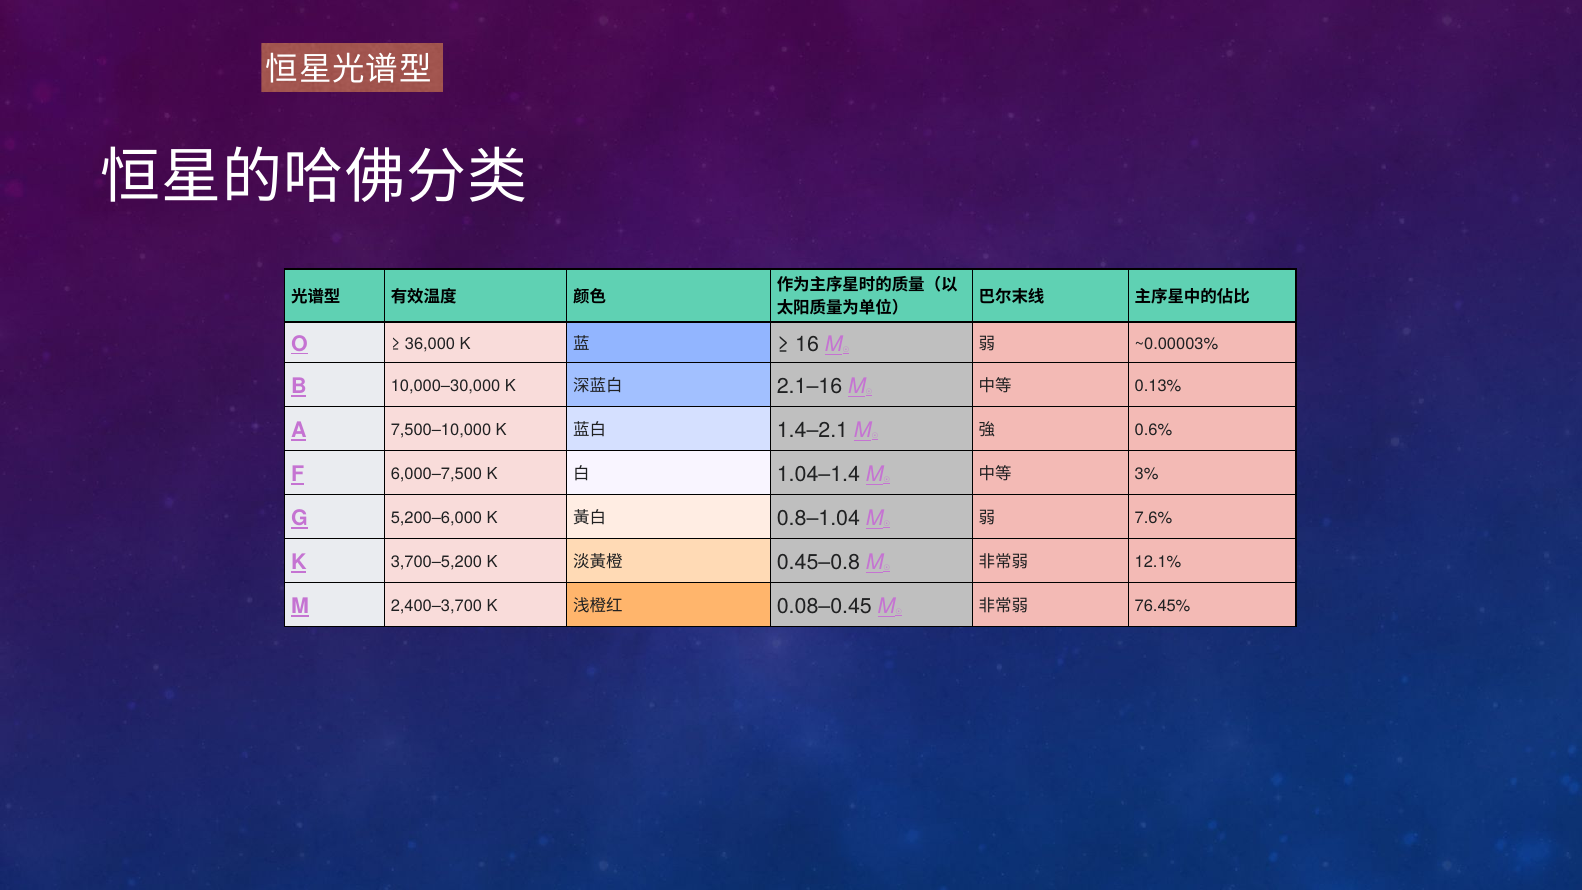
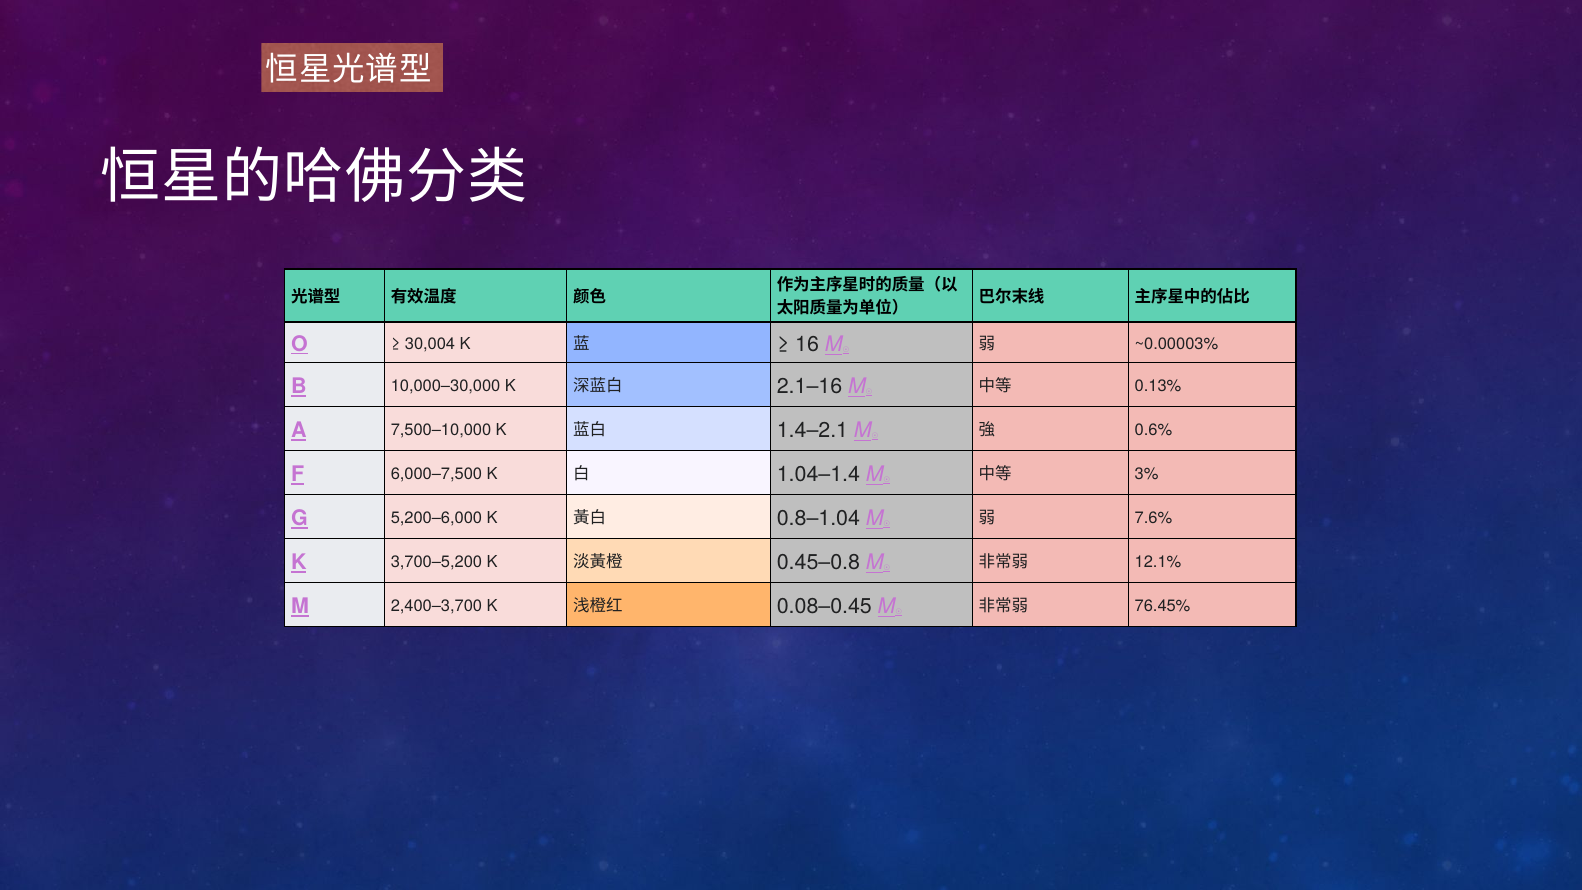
36,000: 36,000 -> 30,004
